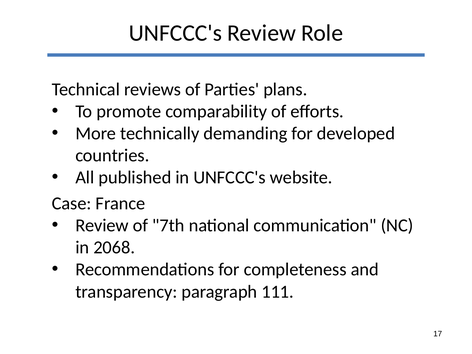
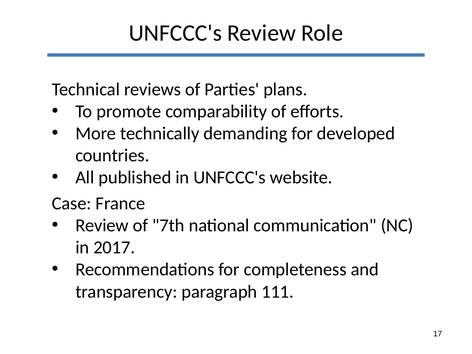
2068: 2068 -> 2017
